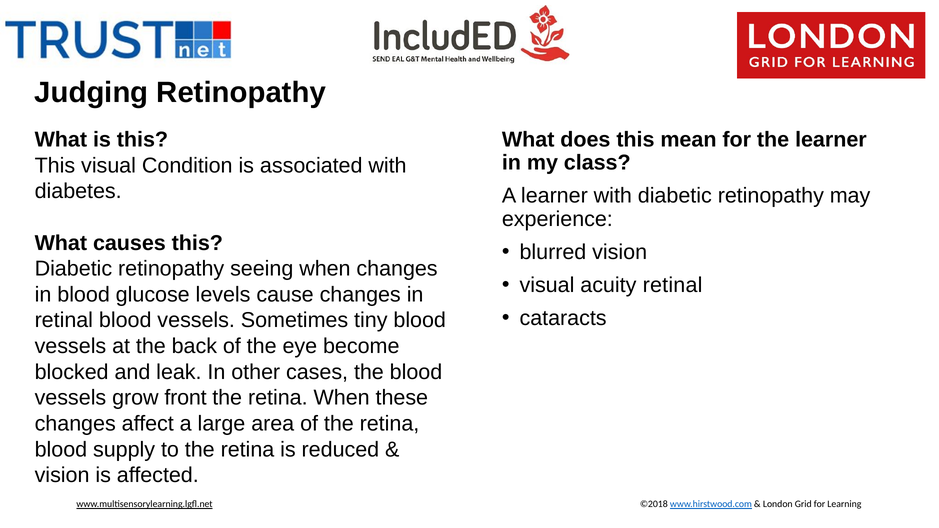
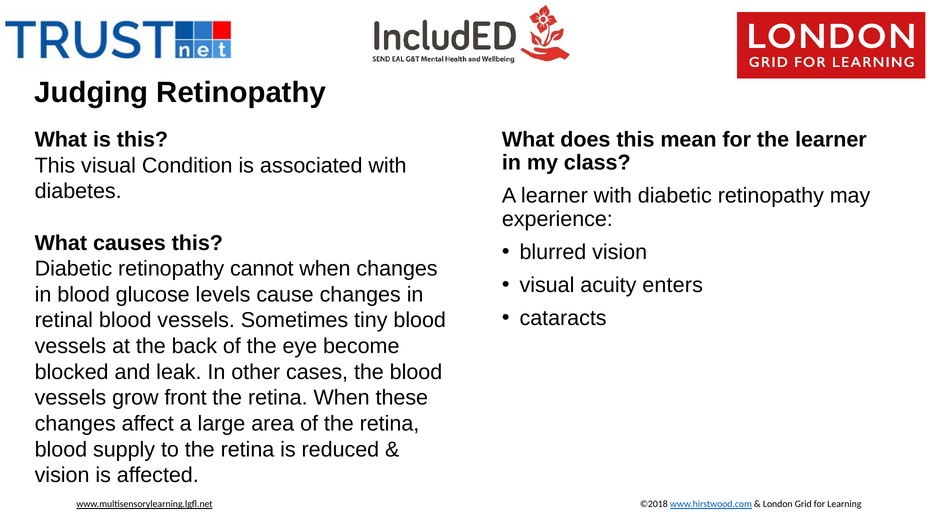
seeing: seeing -> cannot
acuity retinal: retinal -> enters
